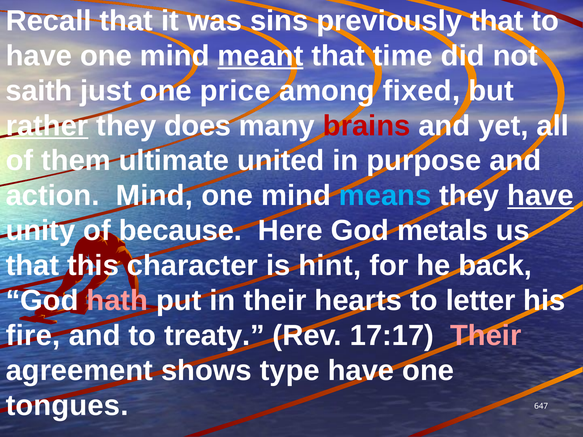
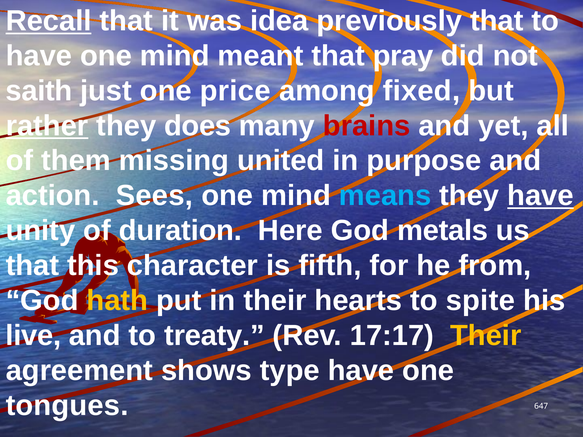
Recall underline: none -> present
sins: sins -> idea
meant underline: present -> none
time: time -> pray
ultimate: ultimate -> missing
action Mind: Mind -> Sees
because: because -> duration
hint: hint -> fifth
back: back -> from
hath colour: pink -> yellow
letter: letter -> spite
fire: fire -> live
Their at (486, 336) colour: pink -> yellow
